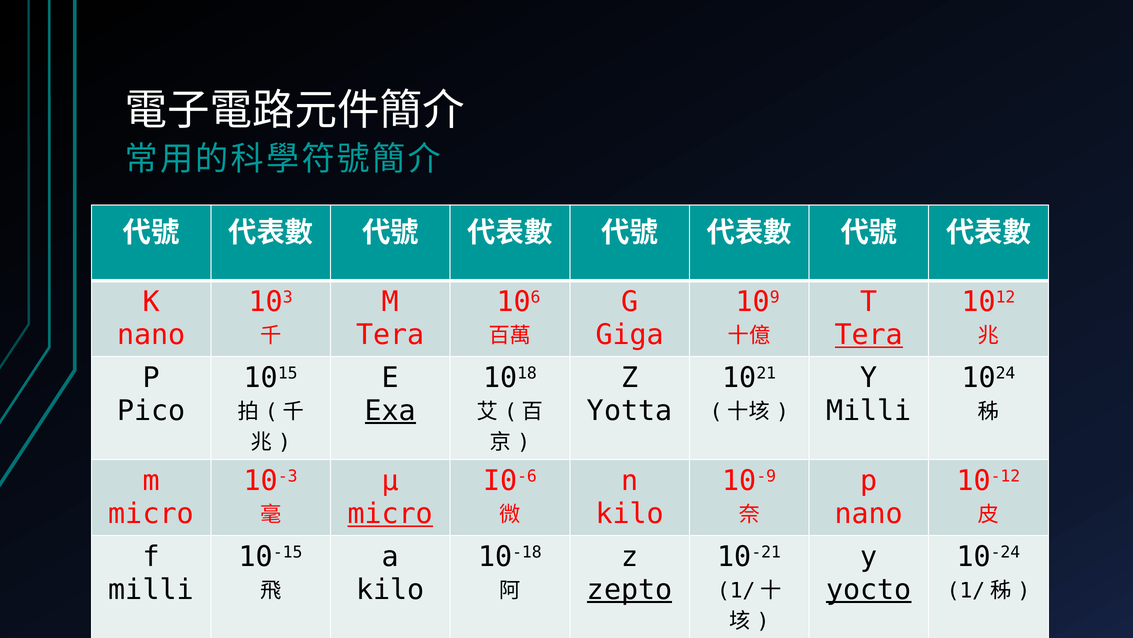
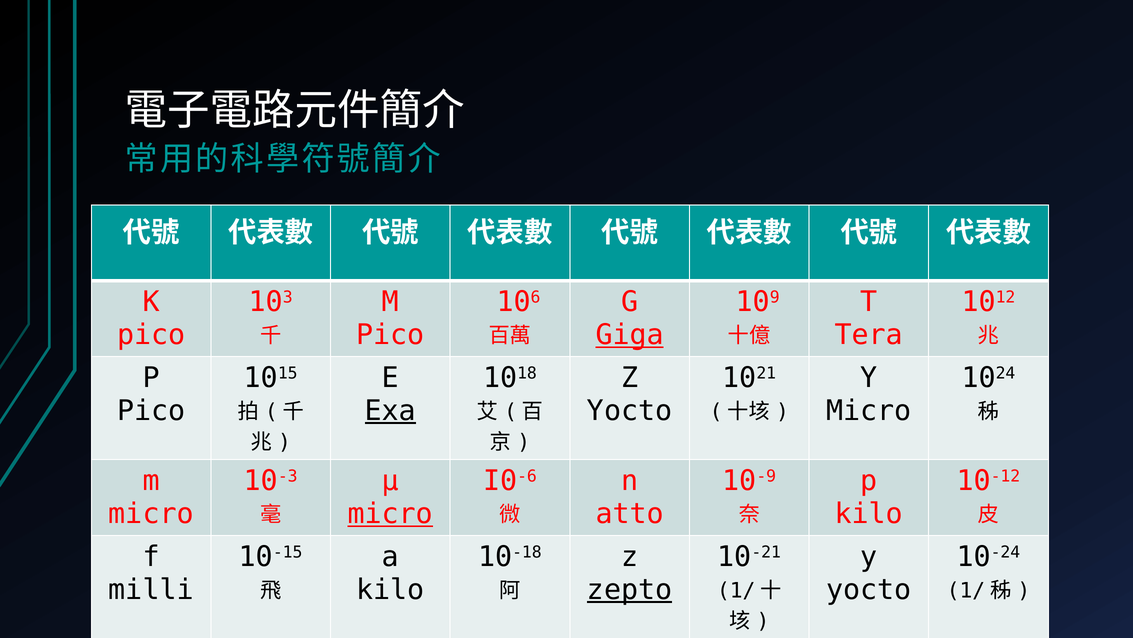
nano at (151, 335): nano -> pico
Tera at (390, 335): Tera -> Pico
Giga underline: none -> present
Tera at (869, 335) underline: present -> none
Yotta at (630, 411): Yotta -> Yocto
Milli at (869, 411): Milli -> Micro
kilo at (630, 514): kilo -> atto
nano at (869, 514): nano -> kilo
yocto at (869, 589) underline: present -> none
